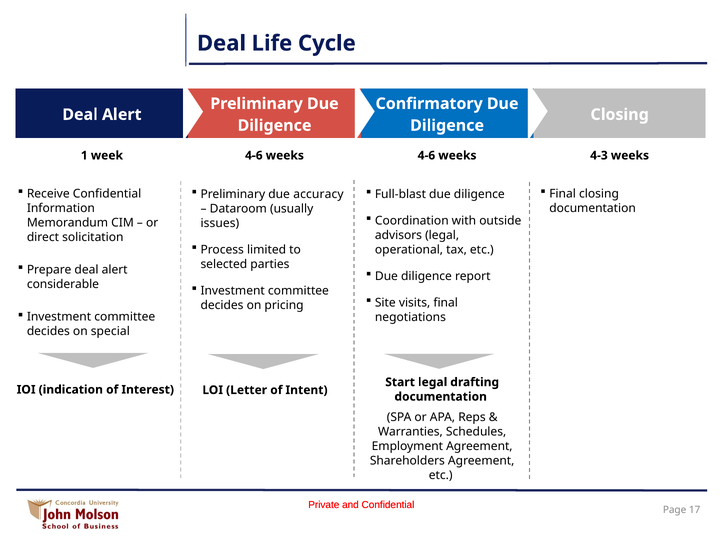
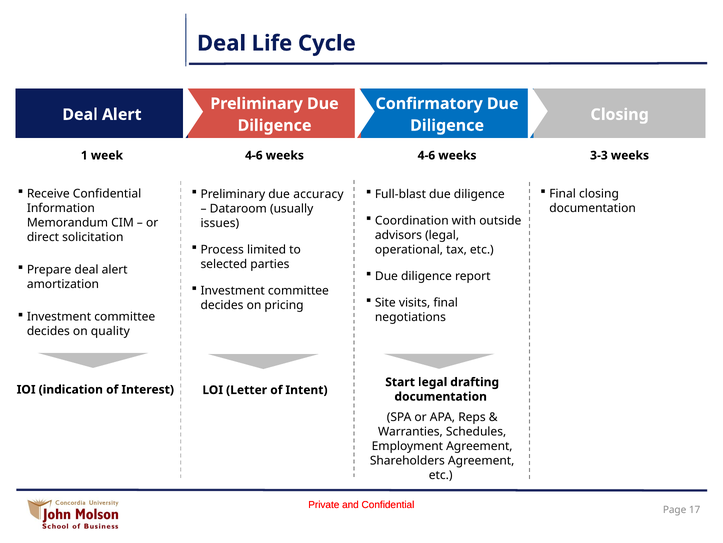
4-3: 4-3 -> 3-3
considerable: considerable -> amortization
special: special -> quality
